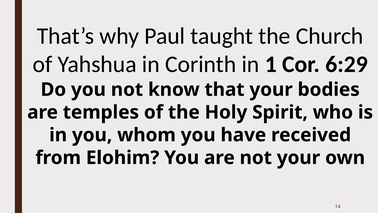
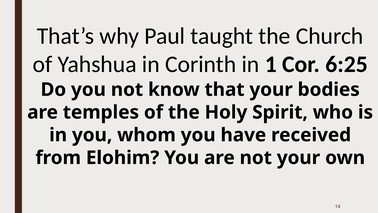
6:29: 6:29 -> 6:25
